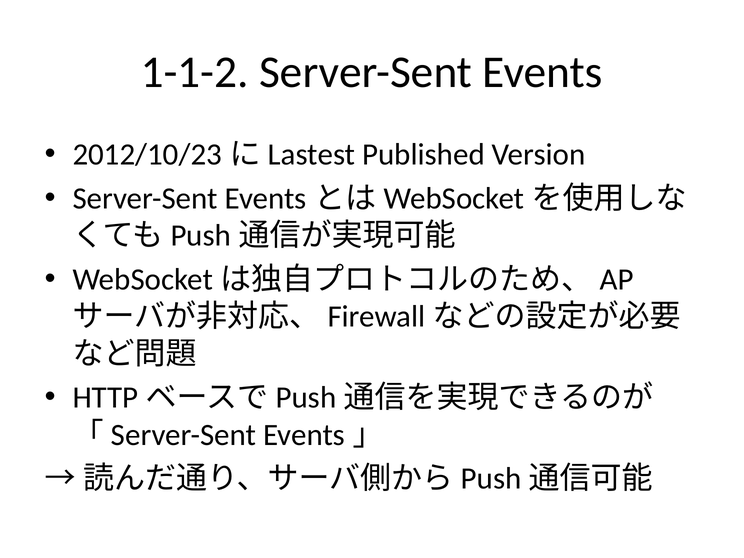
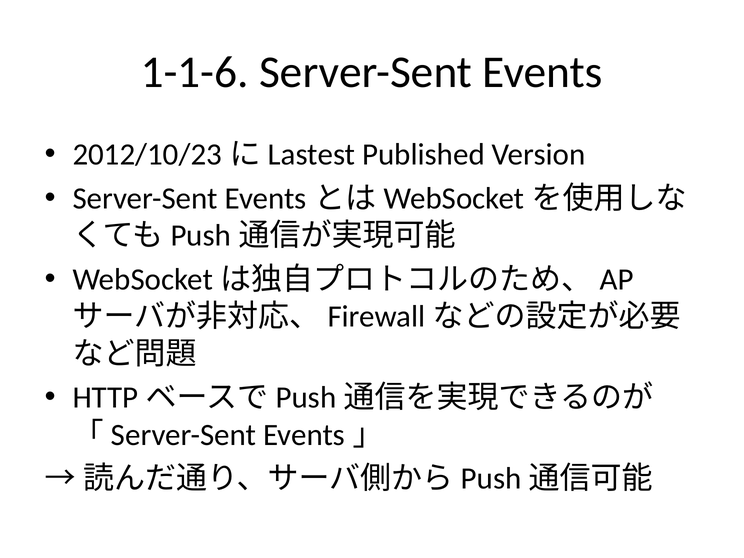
1-1-2: 1-1-2 -> 1-1-6
